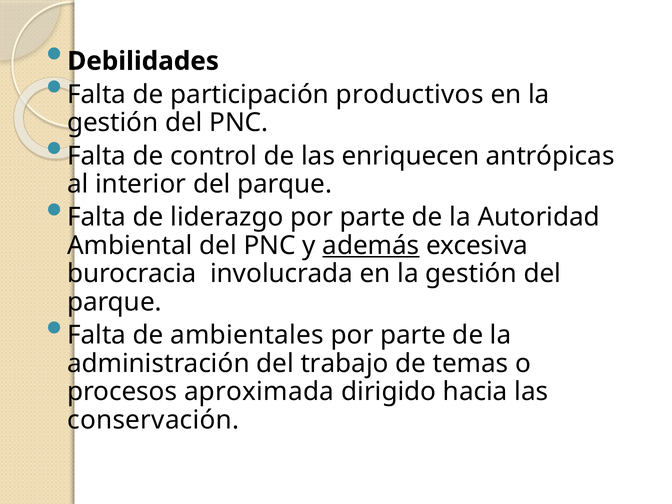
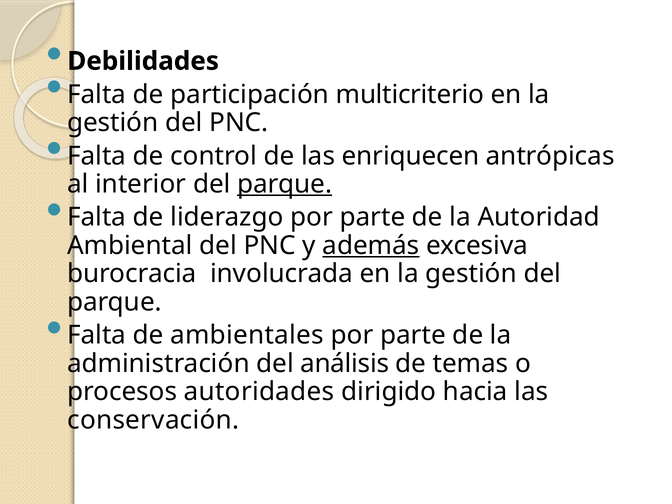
productivos: productivos -> multicriterio
parque at (285, 184) underline: none -> present
trabajo: trabajo -> análisis
aproximada: aproximada -> autoridades
